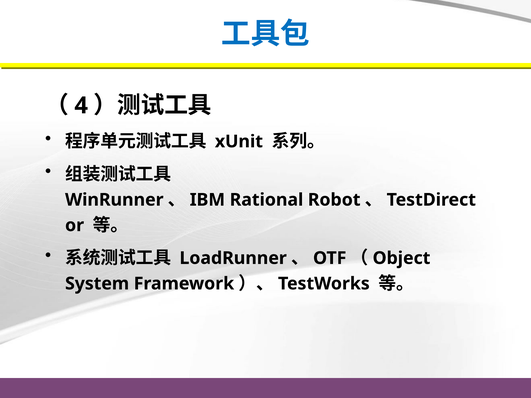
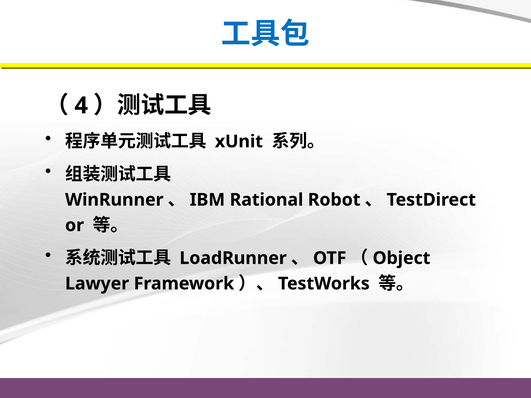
System: System -> Lawyer
